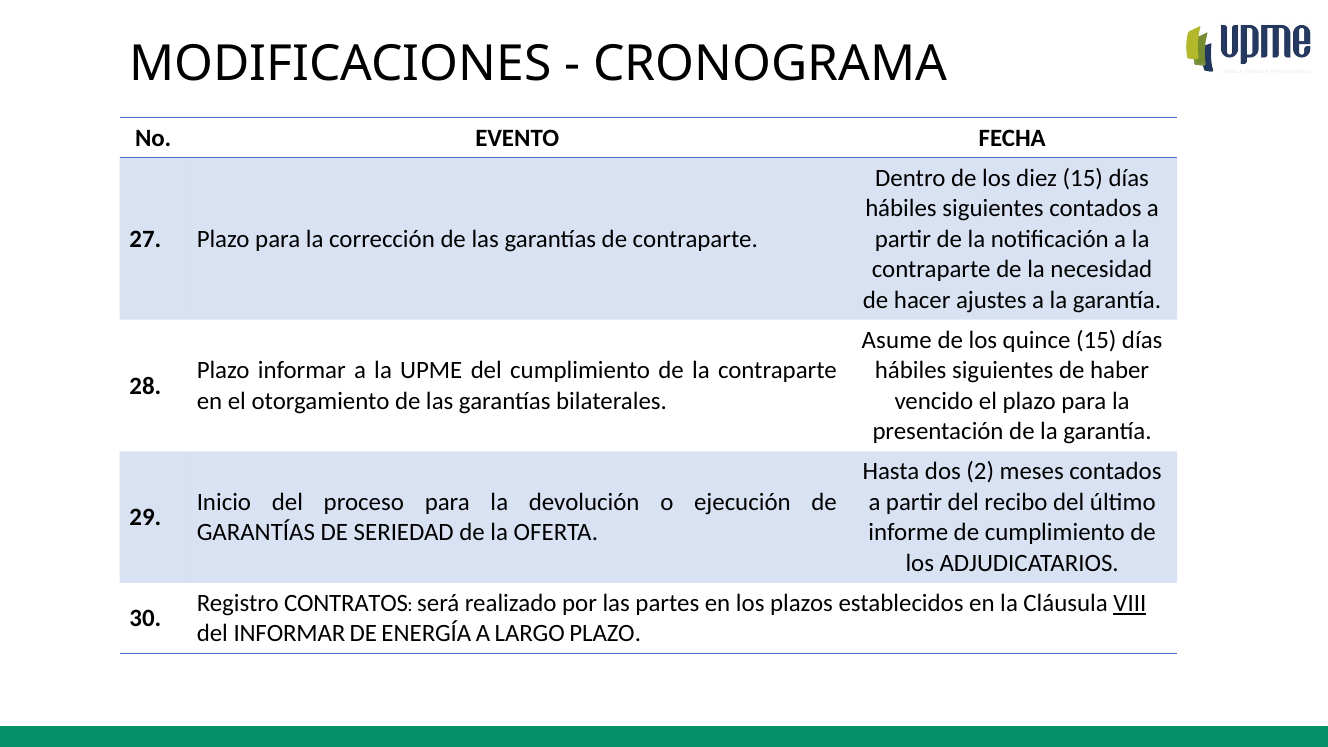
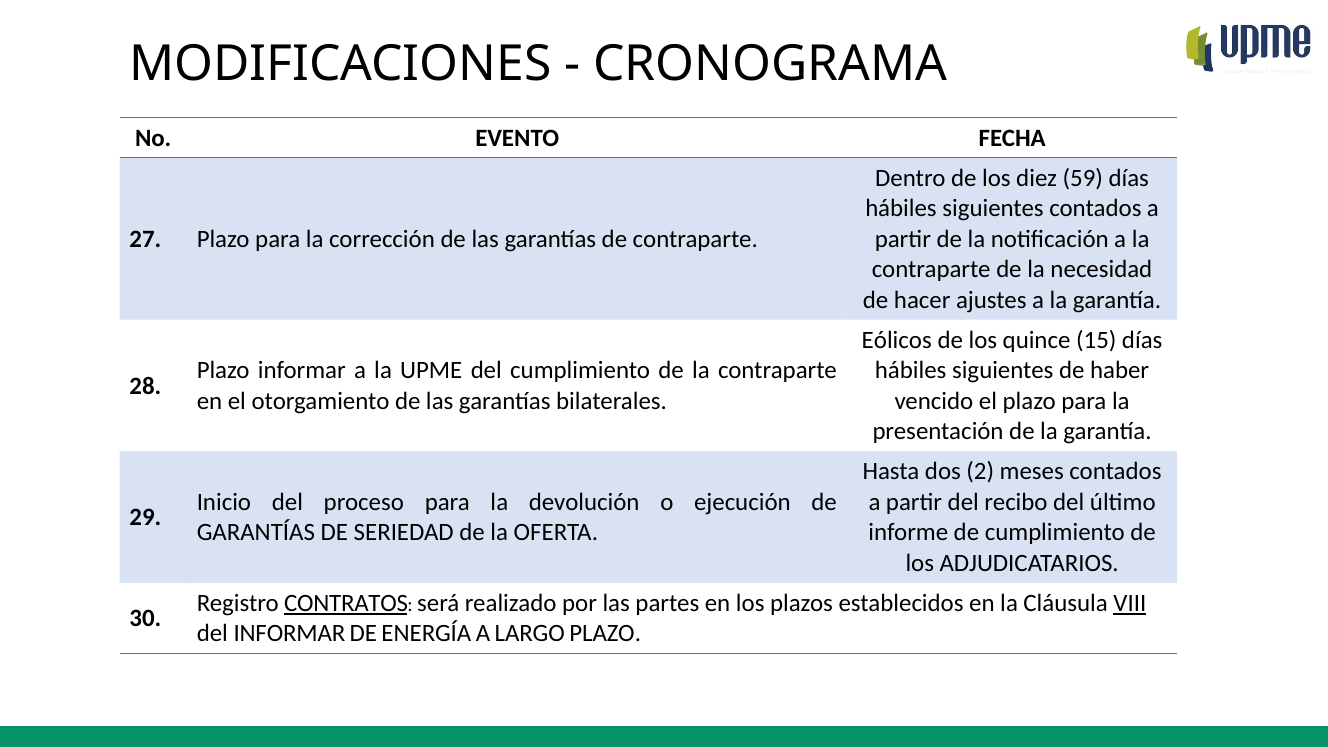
diez 15: 15 -> 59
Asume: Asume -> Eólicos
CONTRATOS underline: none -> present
